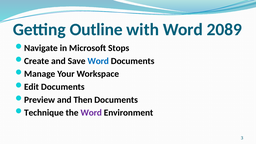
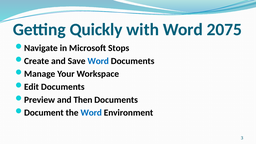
Outline: Outline -> Quickly
2089: 2089 -> 2075
Technique: Technique -> Document
Word at (91, 113) colour: purple -> blue
